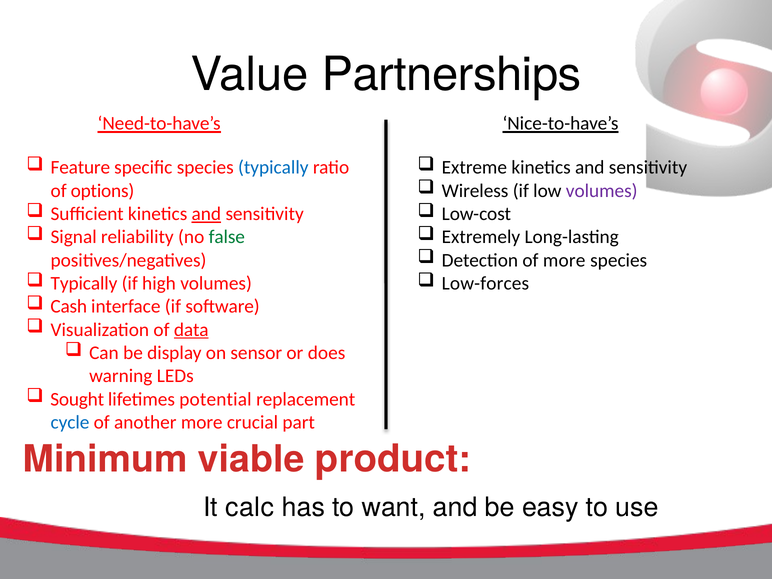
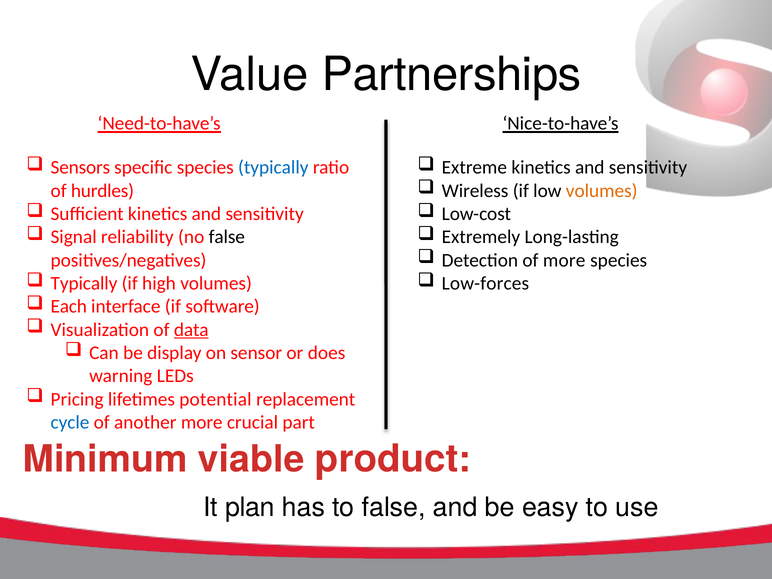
Feature: Feature -> Sensors
volumes at (602, 191) colour: purple -> orange
options: options -> hurdles
and at (206, 214) underline: present -> none
false at (227, 237) colour: green -> black
Cash: Cash -> Each
Sought: Sought -> Pricing
calc: calc -> plan
to want: want -> false
